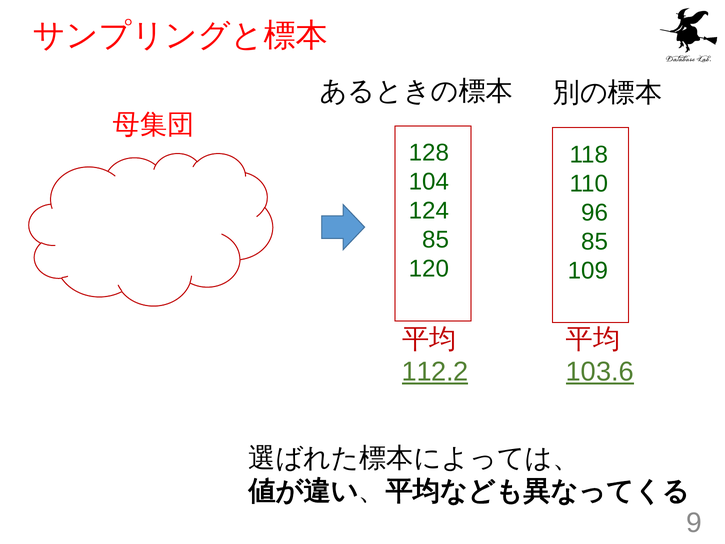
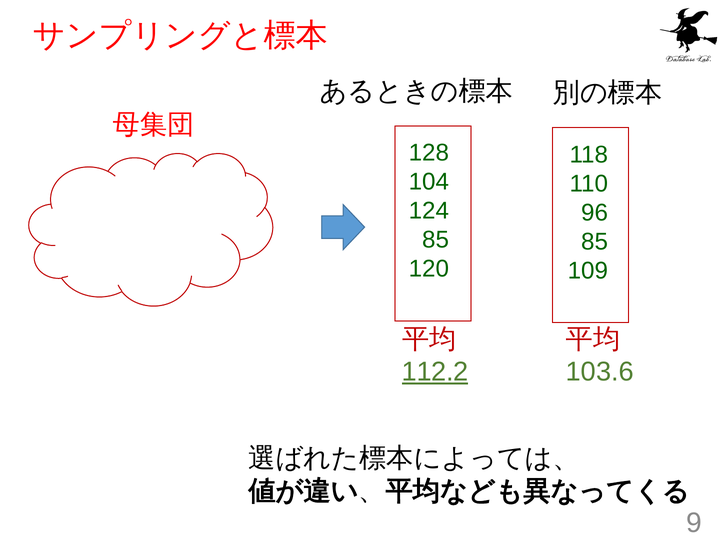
103.6 underline: present -> none
